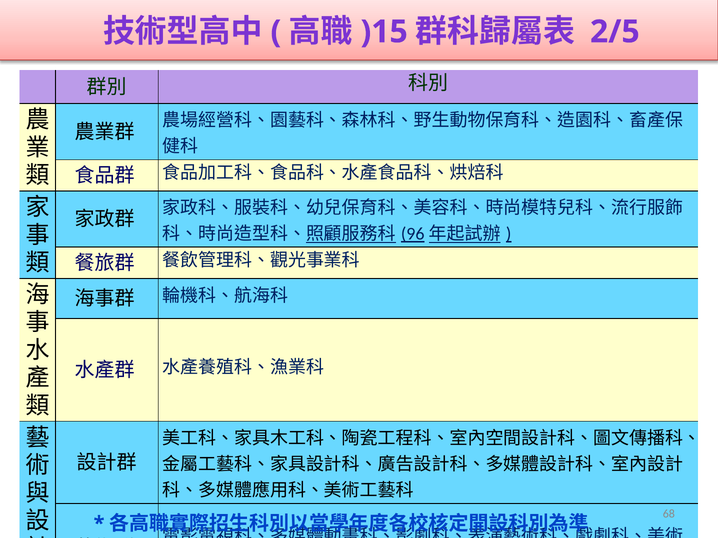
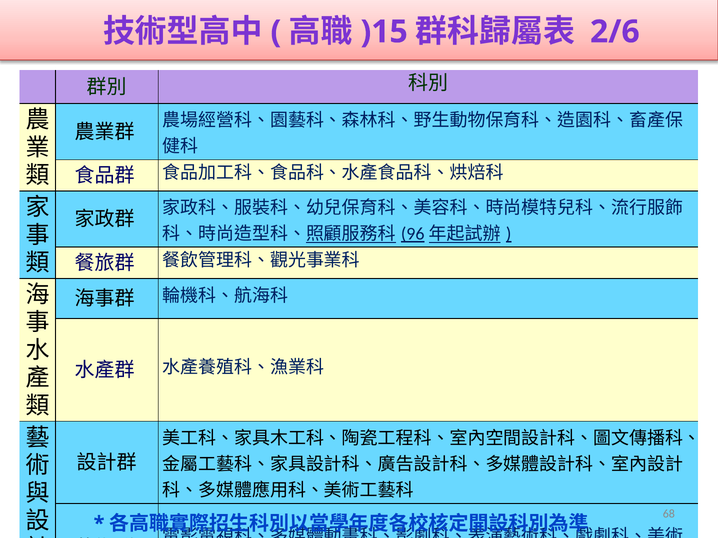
2/5: 2/5 -> 2/6
